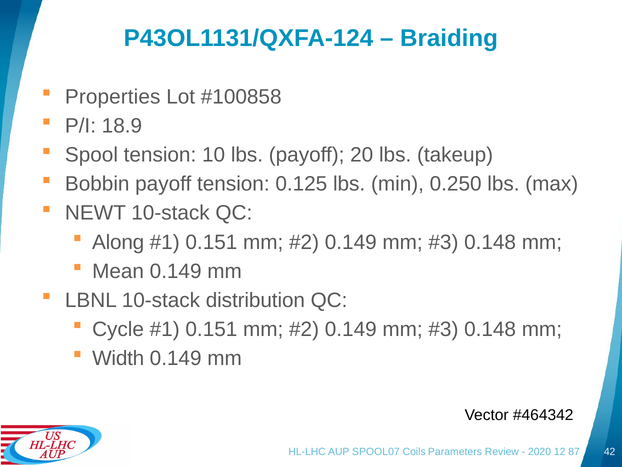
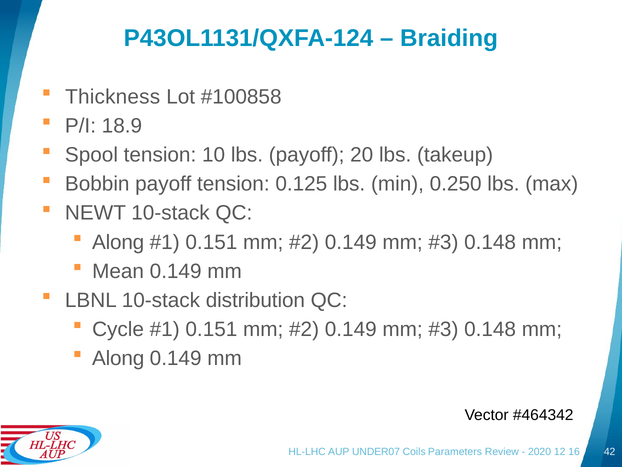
Properties: Properties -> Thickness
Width at (118, 358): Width -> Along
SPOOL07: SPOOL07 -> UNDER07
87: 87 -> 16
